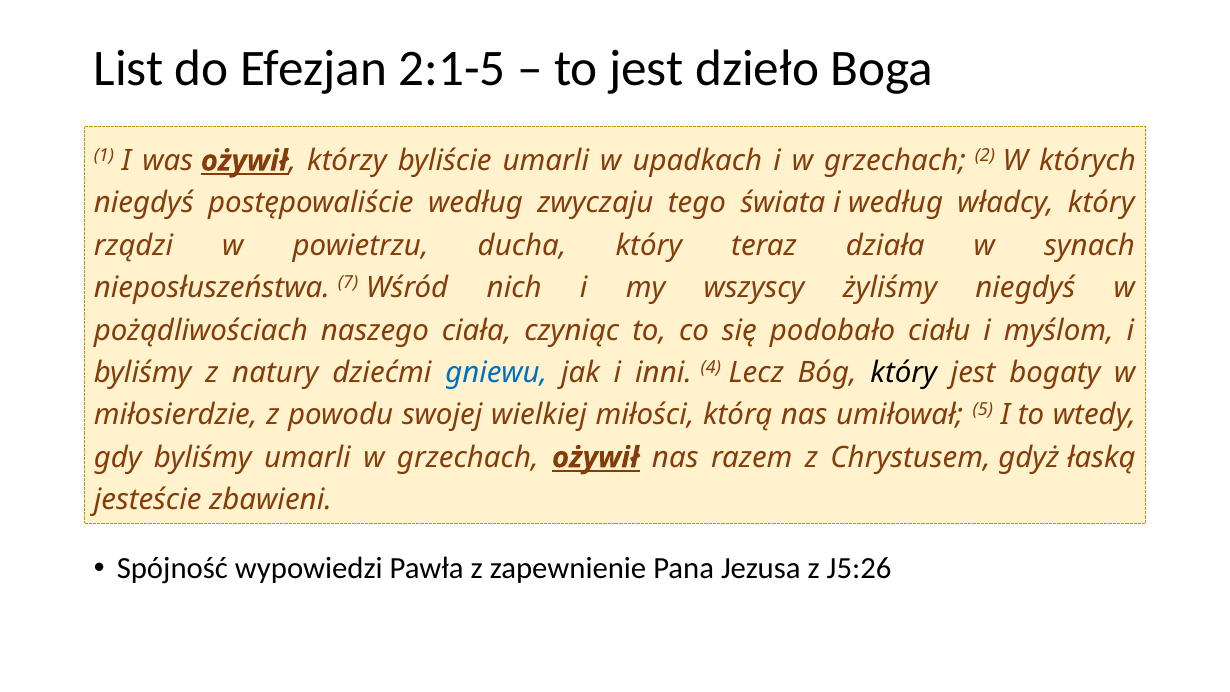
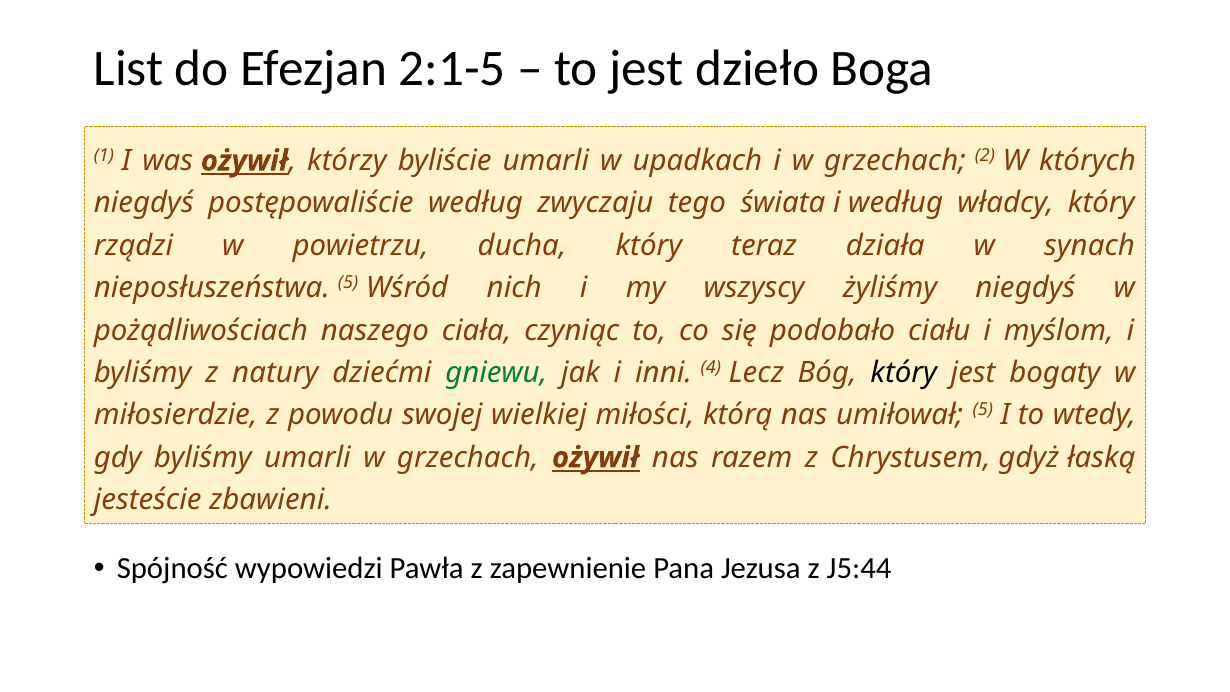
nieposłuszeństwa 7: 7 -> 5
gniewu colour: blue -> green
J5:26: J5:26 -> J5:44
